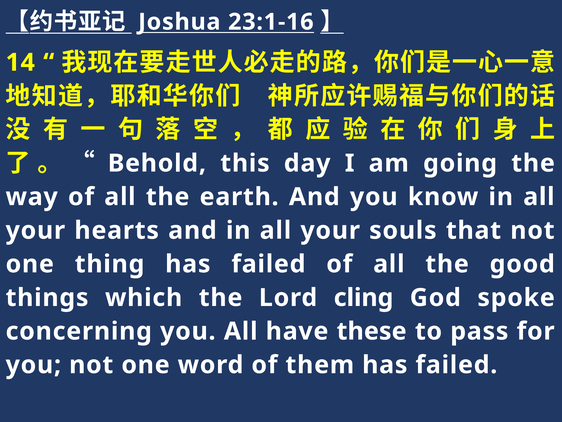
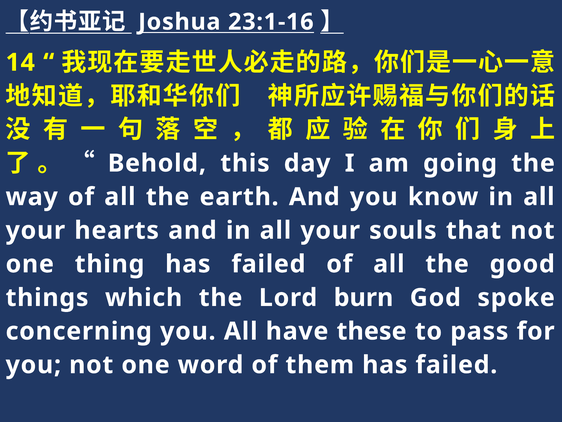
cling: cling -> burn
